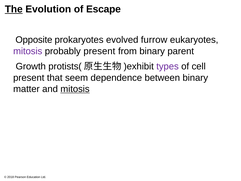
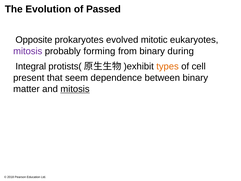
The underline: present -> none
Escape: Escape -> Passed
furrow: furrow -> mitotic
probably present: present -> forming
parent: parent -> during
Growth: Growth -> Integral
types colour: purple -> orange
